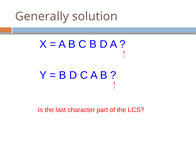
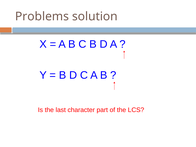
Generally: Generally -> Problems
